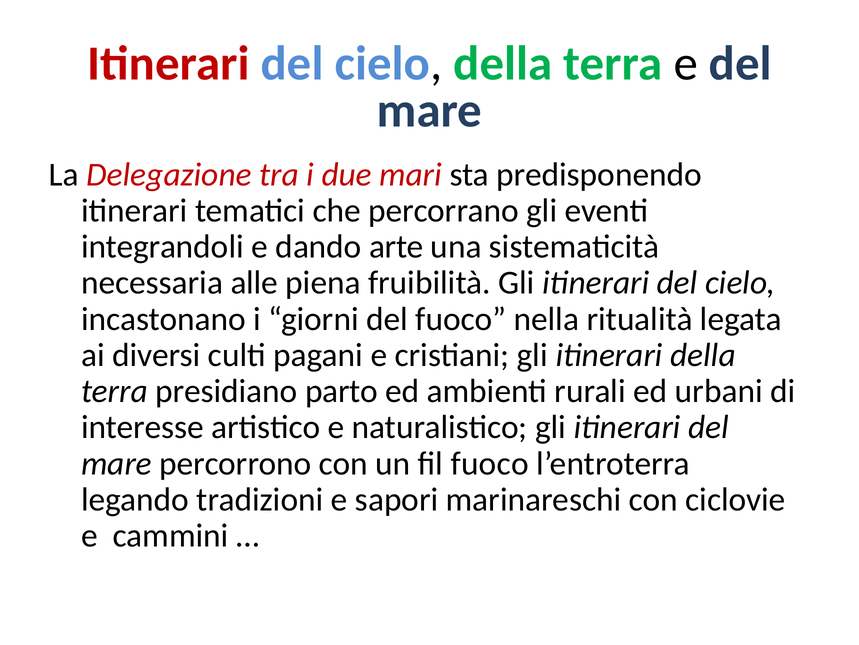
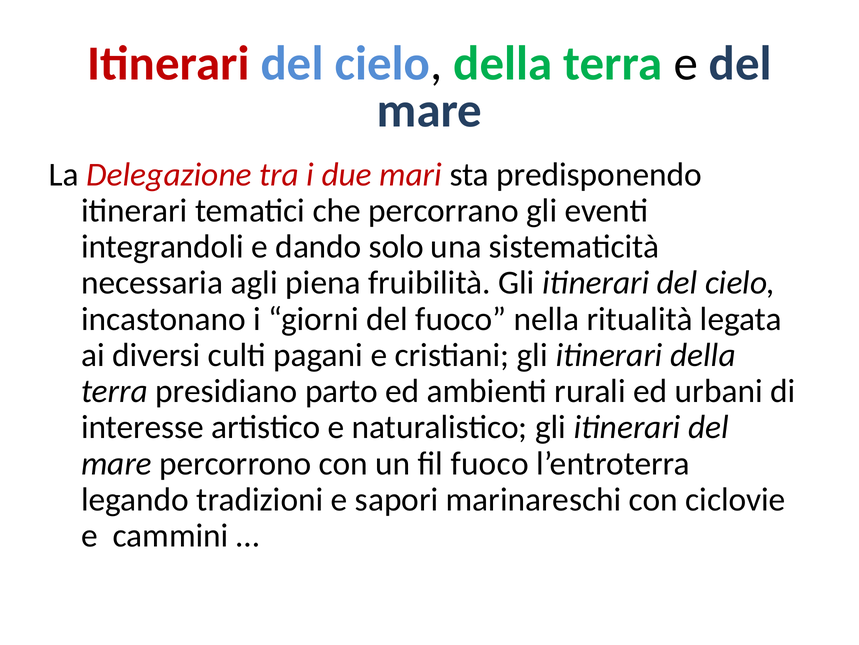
arte: arte -> solo
alle: alle -> agli
